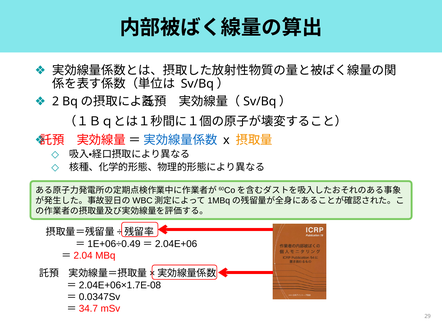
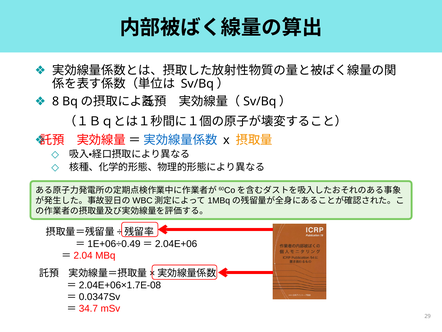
2: 2 -> 8
